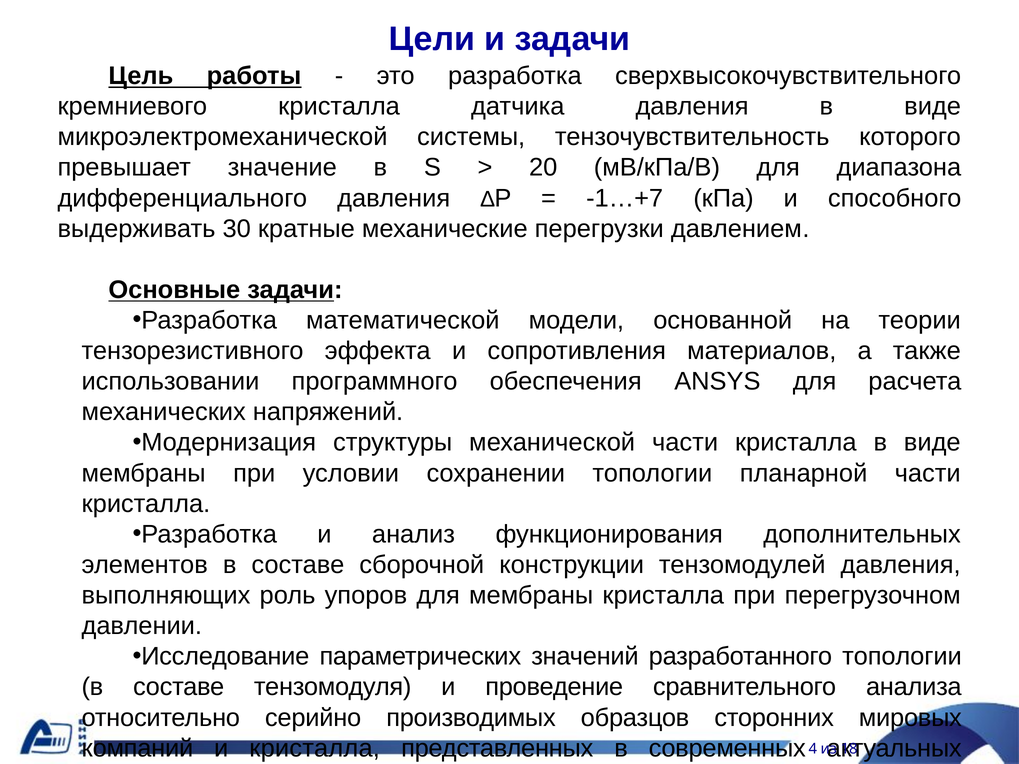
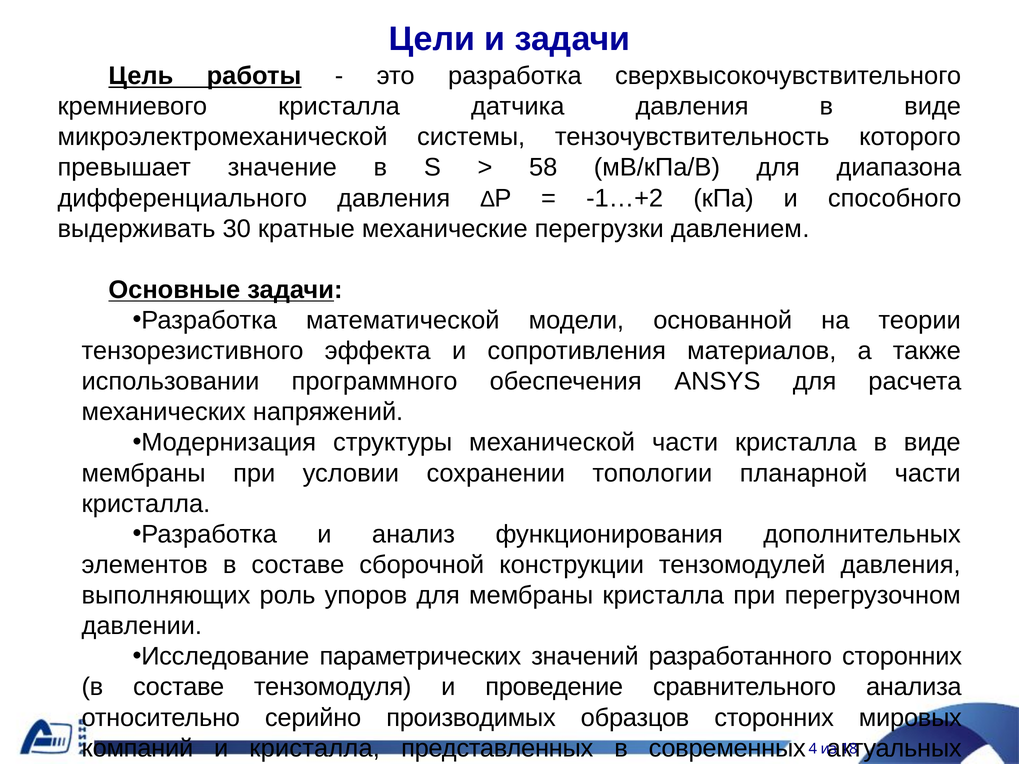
20: 20 -> 58
-1…+7: -1…+7 -> -1…+2
разработанного топологии: топологии -> сторонних
